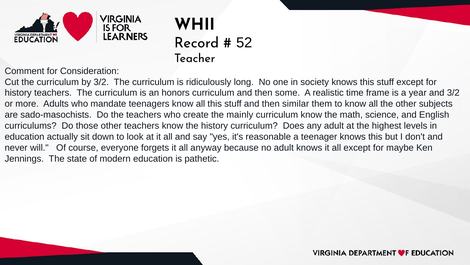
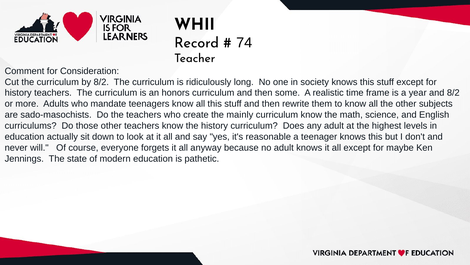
52: 52 -> 74
by 3/2: 3/2 -> 8/2
and 3/2: 3/2 -> 8/2
similar: similar -> rewrite
